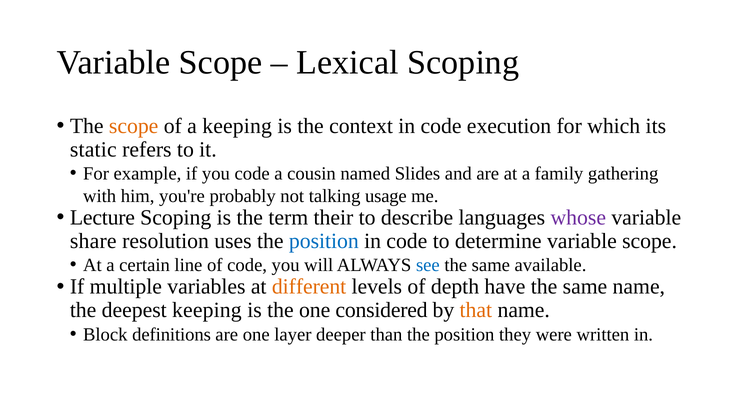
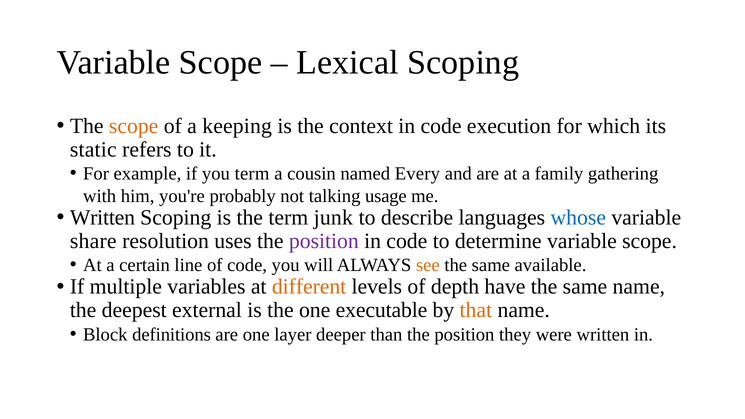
you code: code -> term
Slides: Slides -> Every
Lecture at (102, 218): Lecture -> Written
their: their -> junk
whose colour: purple -> blue
position at (324, 241) colour: blue -> purple
see colour: blue -> orange
deepest keeping: keeping -> external
considered: considered -> executable
